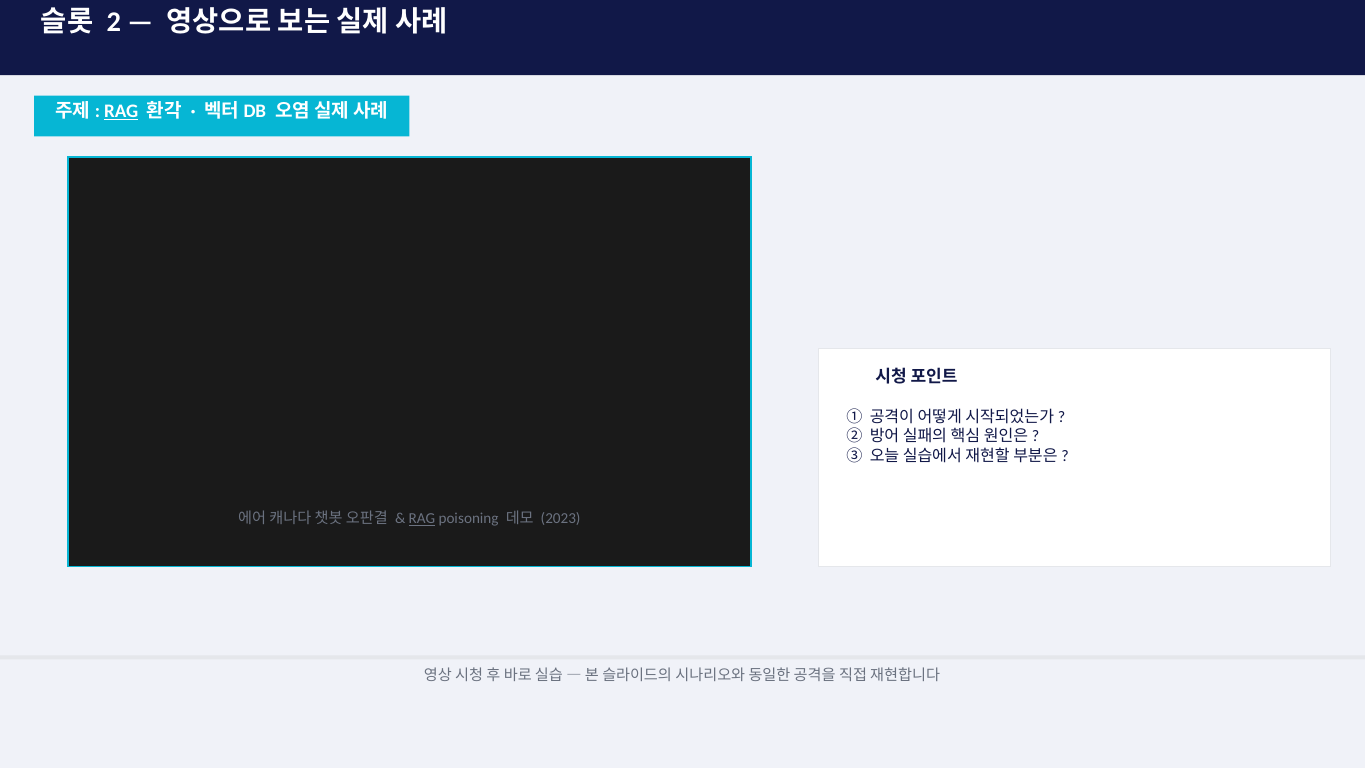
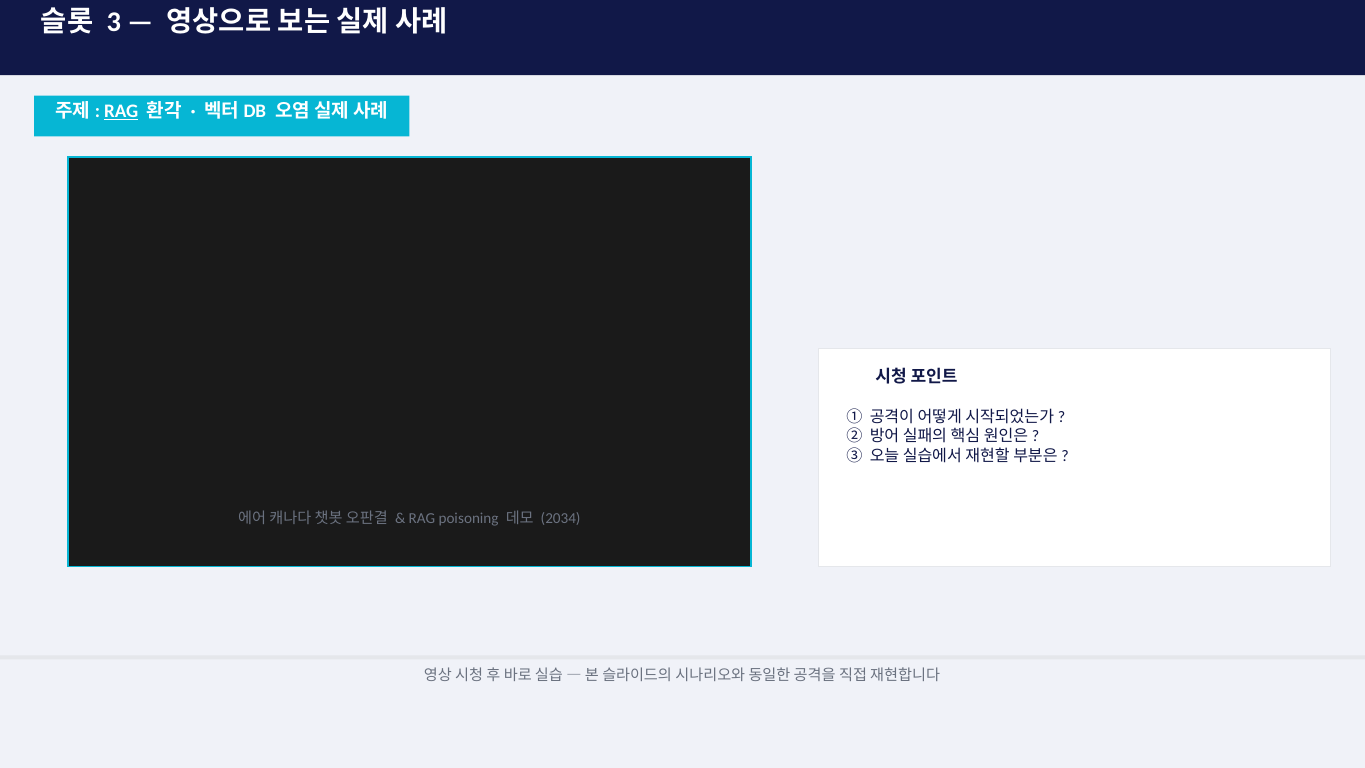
2: 2 -> 3
RAG at (422, 519) underline: present -> none
2023: 2023 -> 2034
